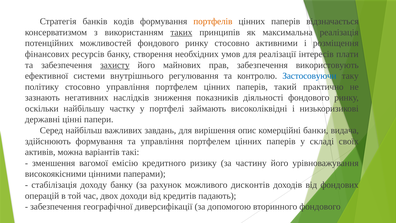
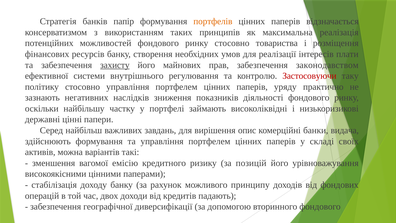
кодів: кодів -> папір
таких underline: present -> none
активними: активними -> товариства
використовують: використовують -> законодавством
Застосовуючи colour: blue -> red
такий: такий -> уряду
частину: частину -> позицій
дисконтів: дисконтів -> принципу
